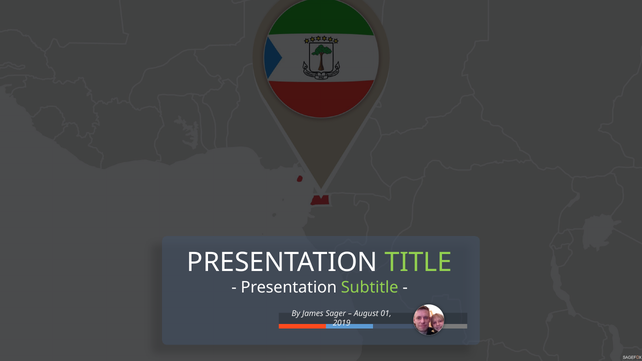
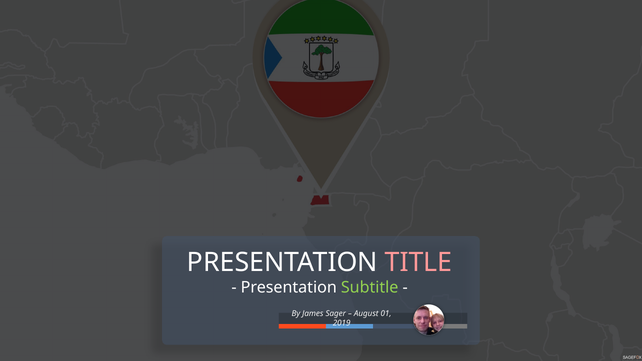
TITLE colour: light green -> pink
